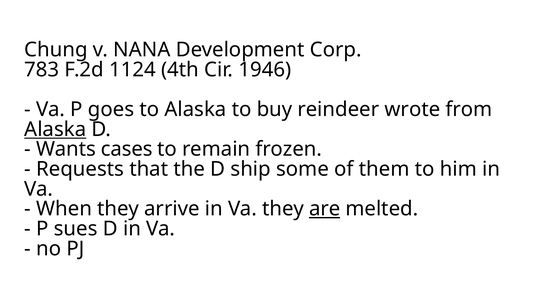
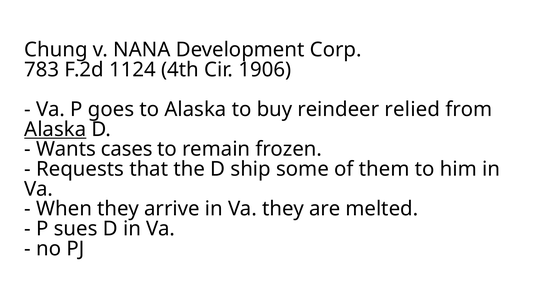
1946: 1946 -> 1906
wrote: wrote -> relied
are underline: present -> none
